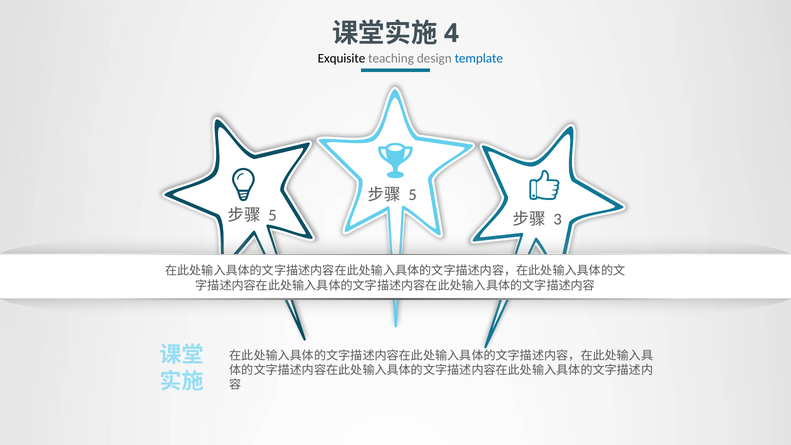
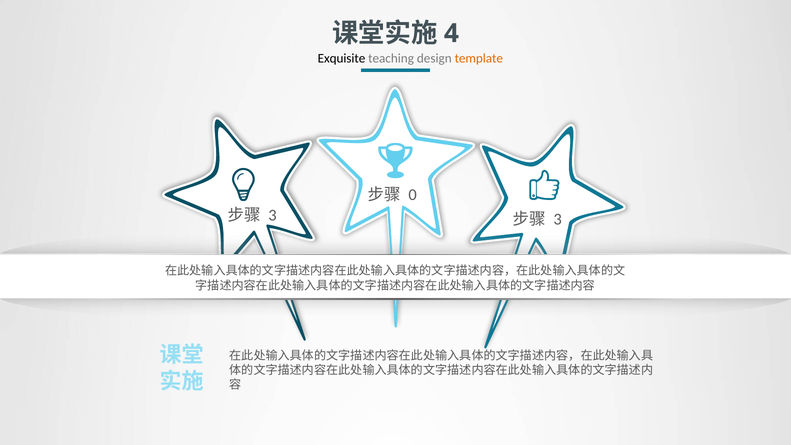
template colour: blue -> orange
5 at (413, 195): 5 -> 0
5 at (272, 216): 5 -> 3
